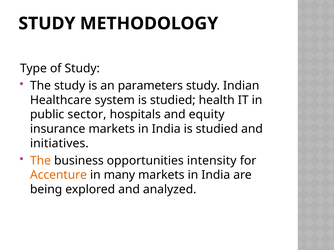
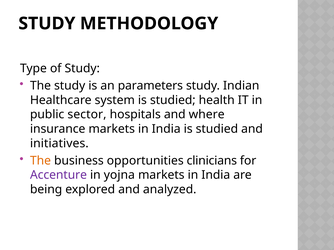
equity: equity -> where
intensity: intensity -> clinicians
Accenture colour: orange -> purple
many: many -> yojna
